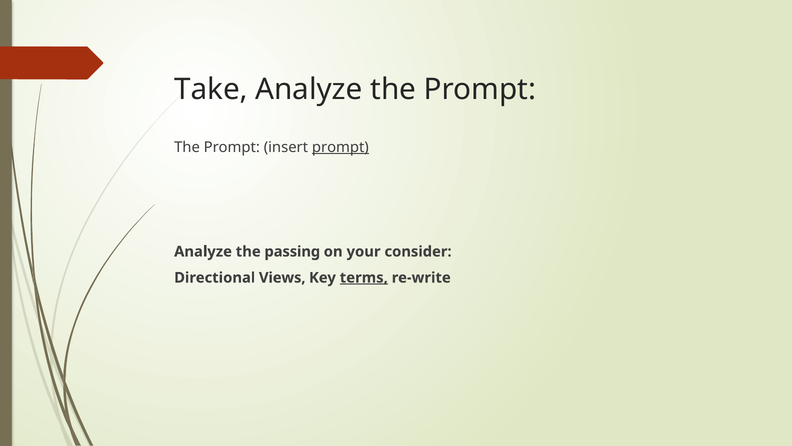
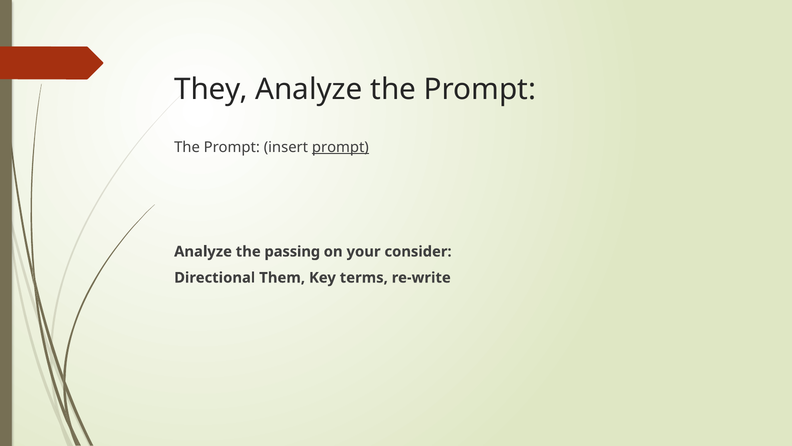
Take: Take -> They
Views: Views -> Them
terms underline: present -> none
